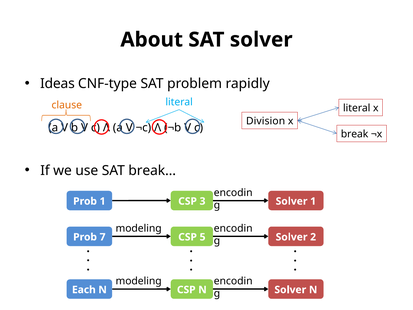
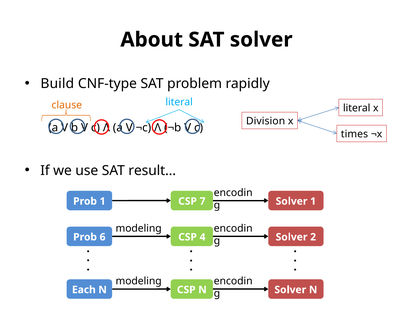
Ideas: Ideas -> Build
break: break -> times
break…: break… -> result…
3: 3 -> 7
7: 7 -> 6
5: 5 -> 4
